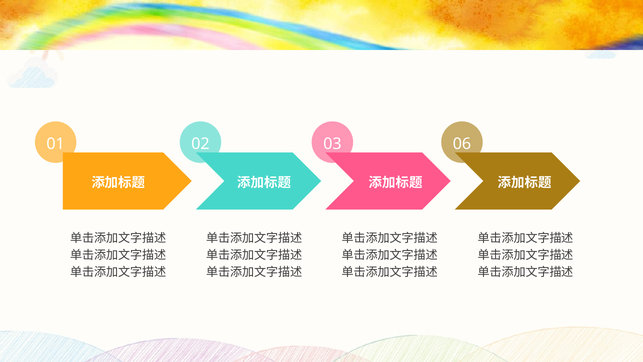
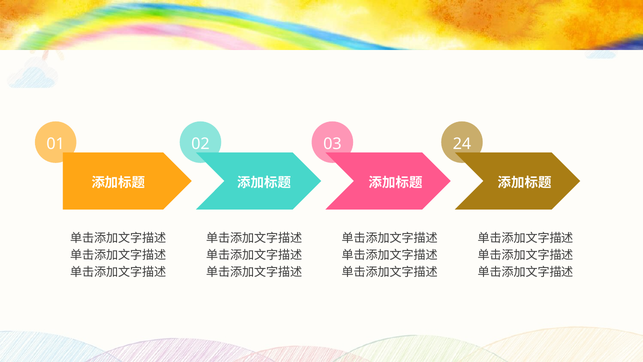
06: 06 -> 24
